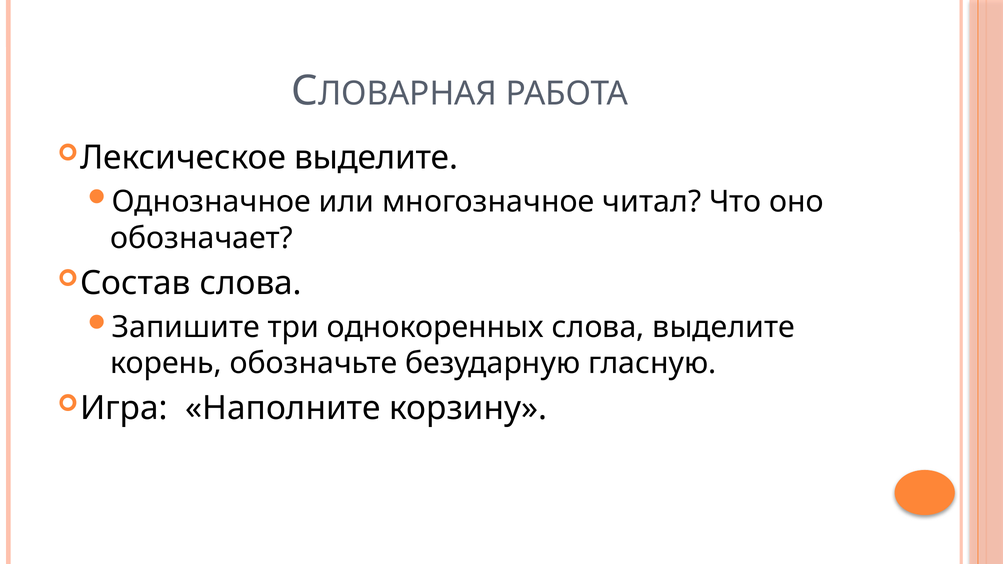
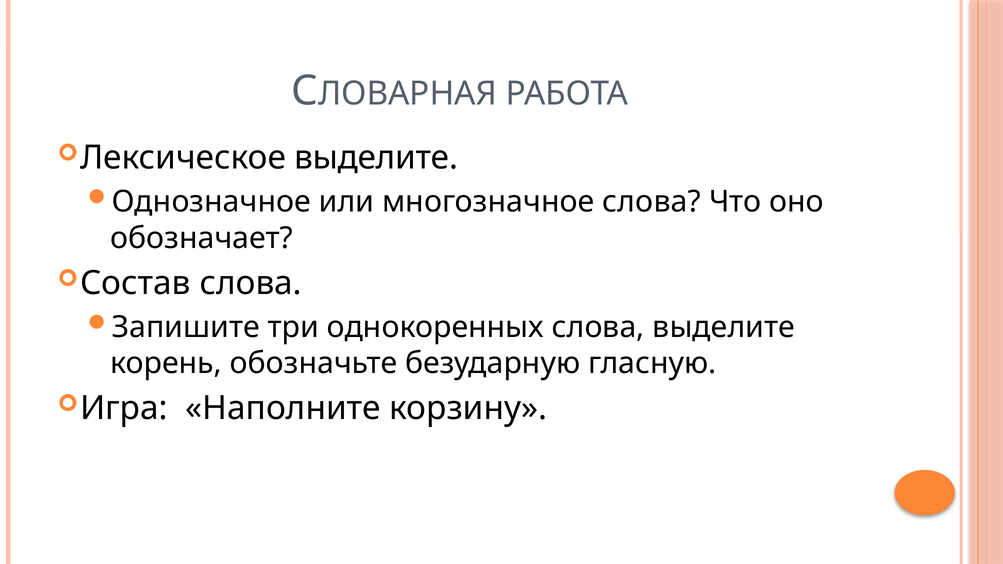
многозначное читал: читал -> слова
